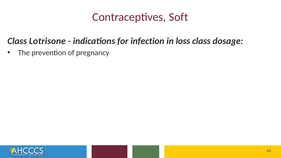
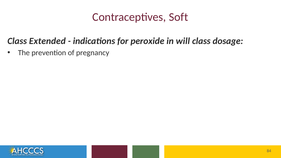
Lotrisone: Lotrisone -> Extended
infection: infection -> peroxide
loss: loss -> will
